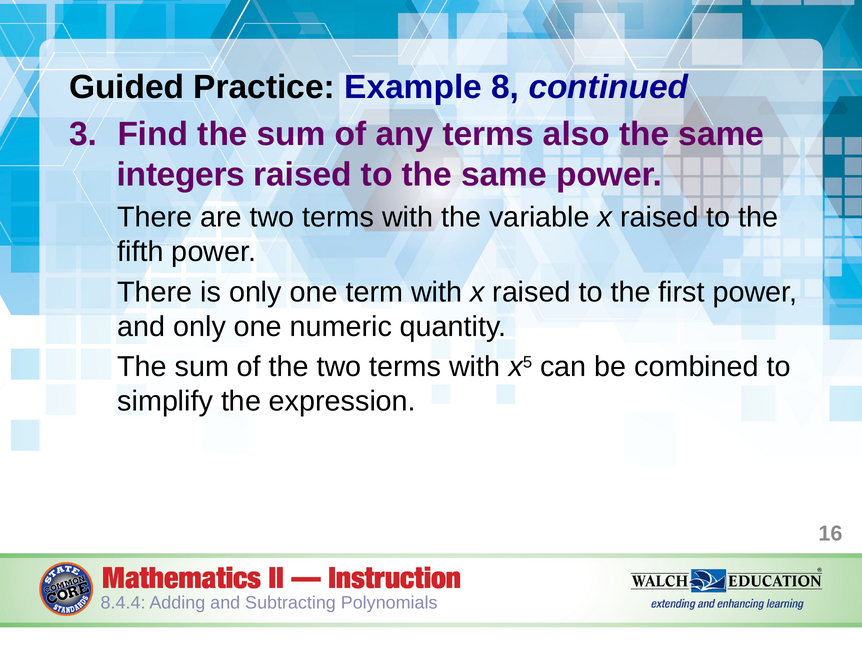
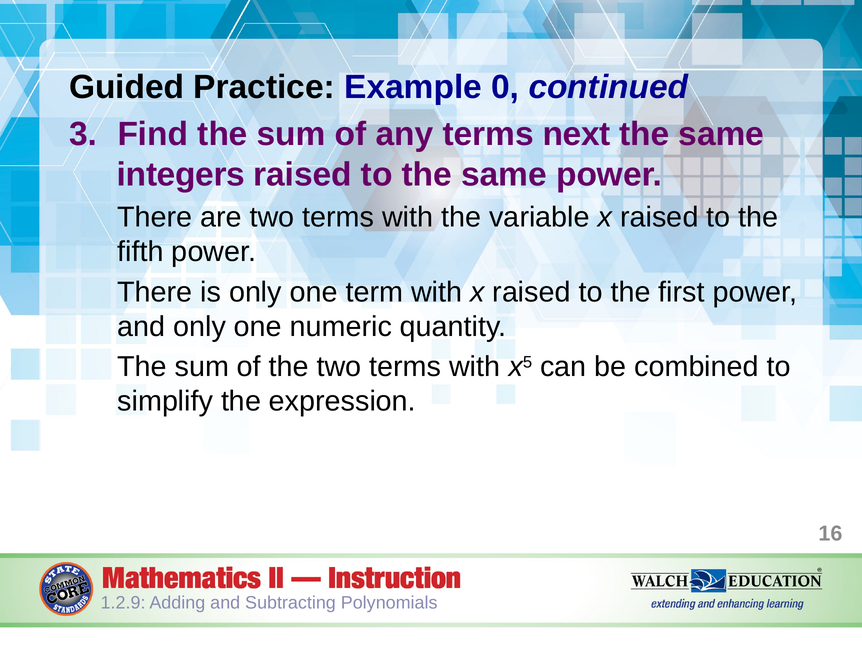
8: 8 -> 0
also: also -> next
8.4.4: 8.4.4 -> 1.2.9
